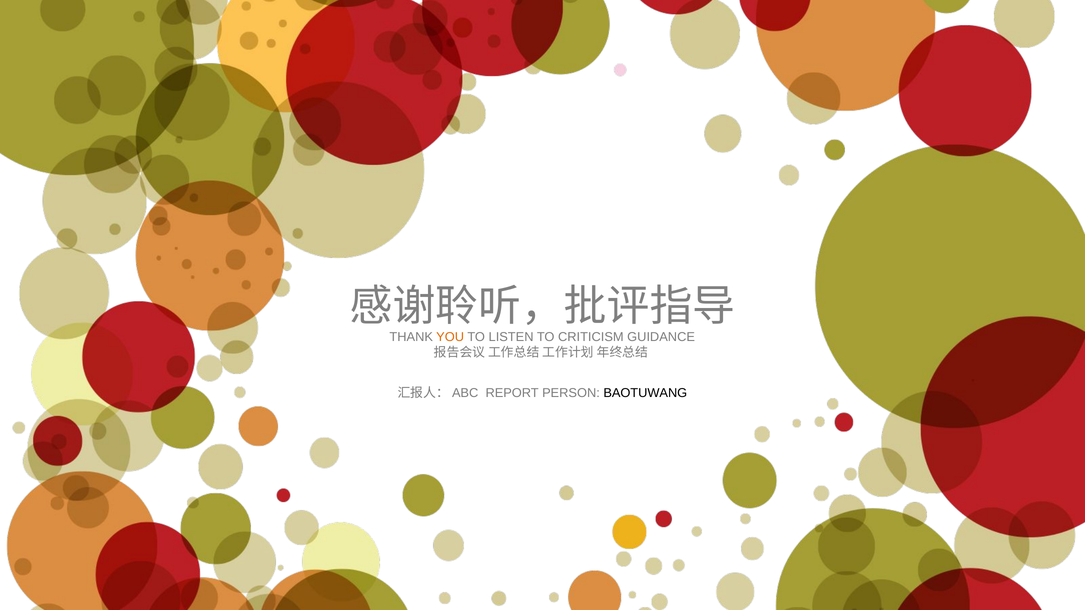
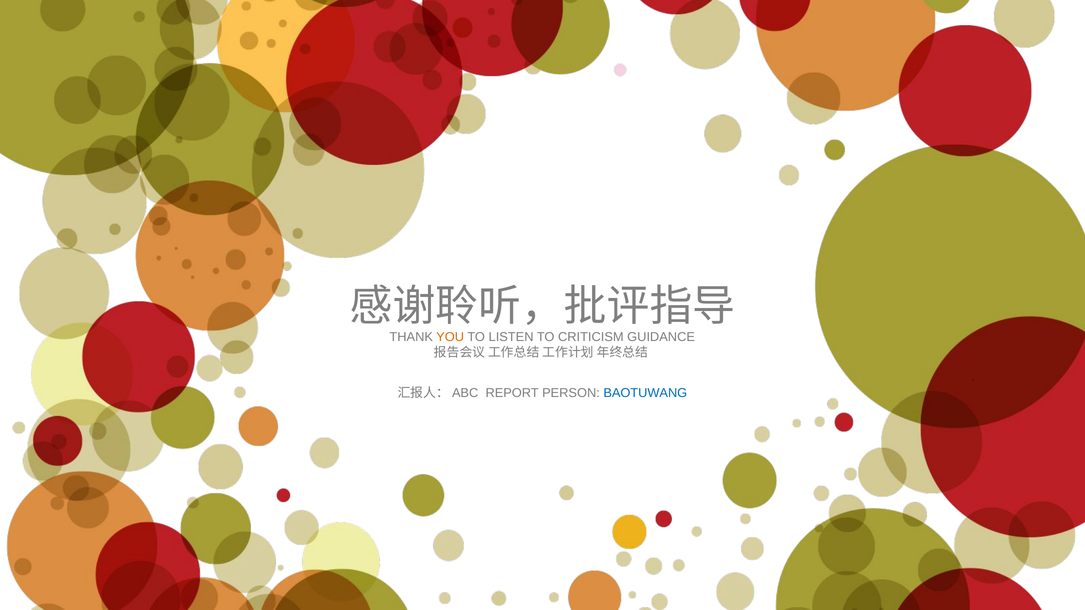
BAOTUWANG colour: black -> blue
